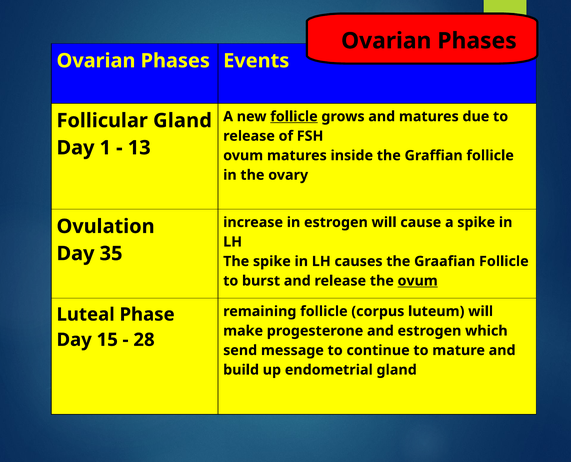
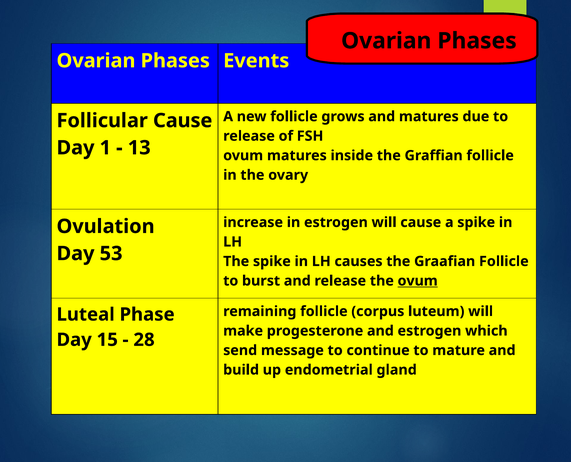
follicle at (294, 117) underline: present -> none
Follicular Gland: Gland -> Cause
35: 35 -> 53
